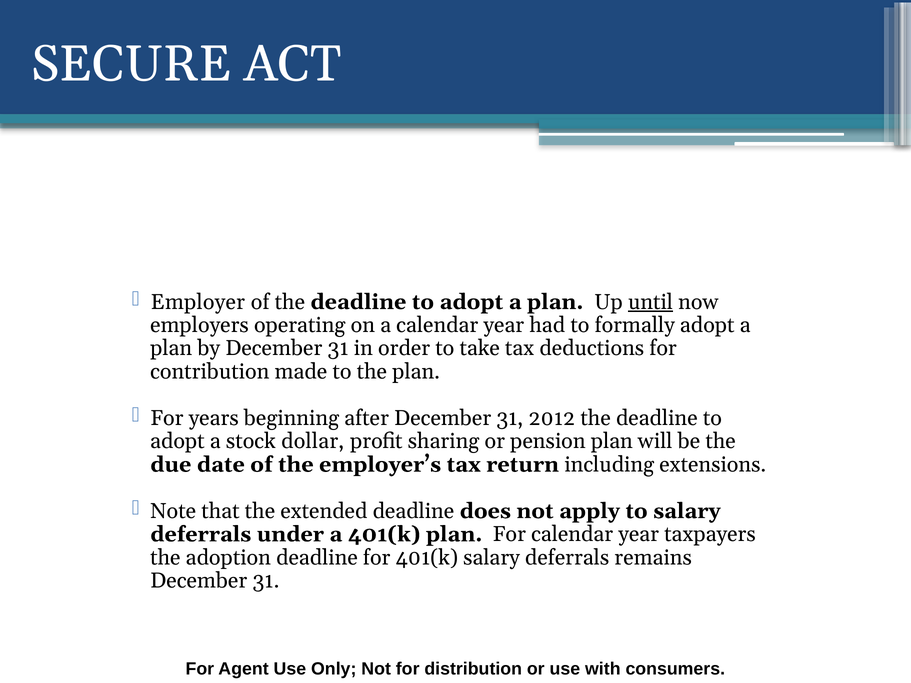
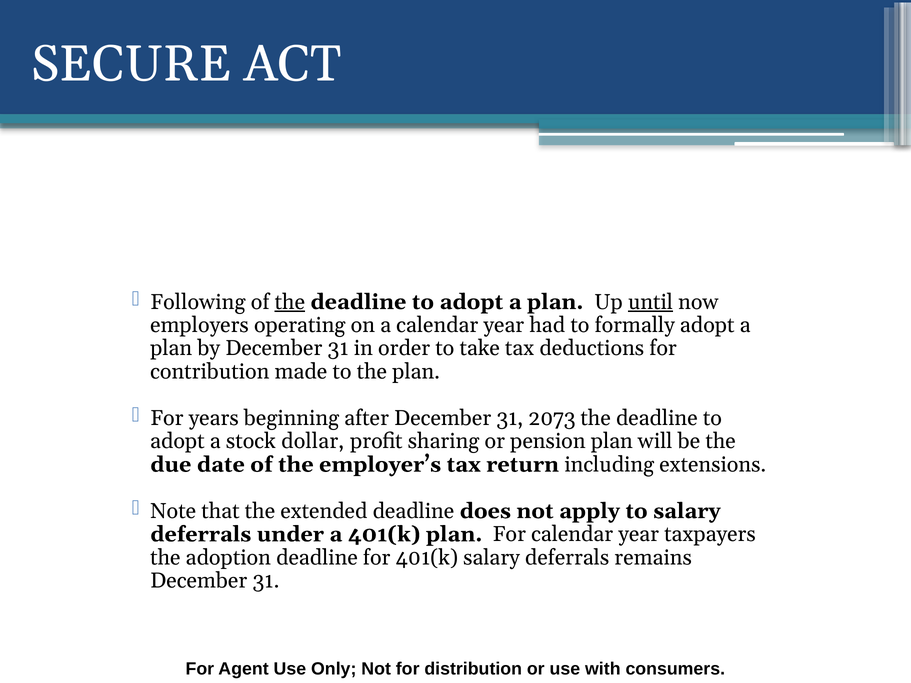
Employer: Employer -> Following
the at (290, 302) underline: none -> present
2012: 2012 -> 2073
